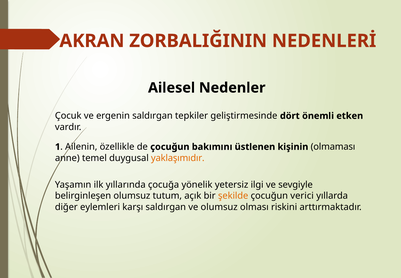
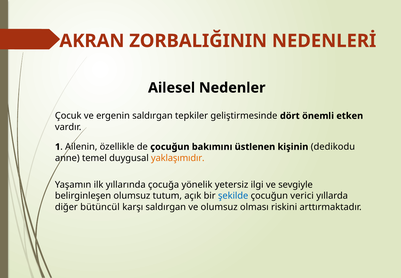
olmaması: olmaması -> dedikodu
şekilde colour: orange -> blue
eylemleri: eylemleri -> bütüncül
